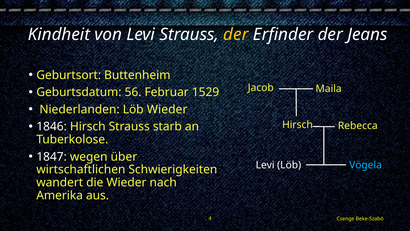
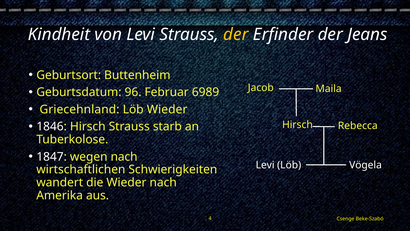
56: 56 -> 96
1529: 1529 -> 6989
Niederlanden: Niederlanden -> Griecehnland
wegen über: über -> nach
Vögela colour: light blue -> white
